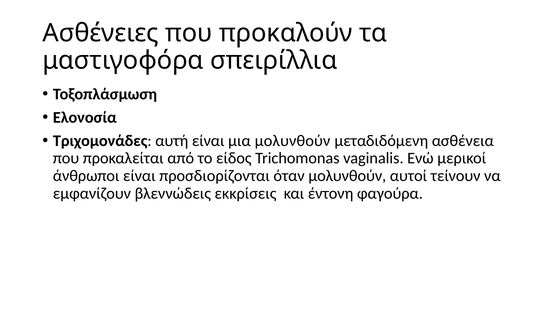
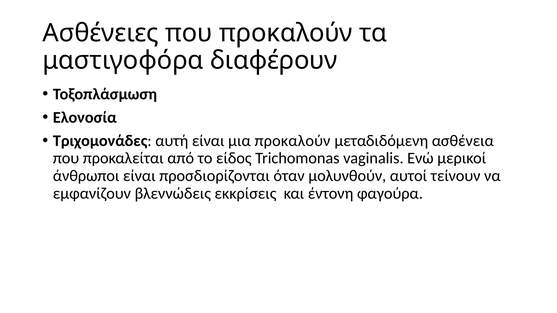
σπειρίλλια: σπειρίλλια -> διαφέρουν
μια μολυνθούν: μολυνθούν -> προκαλούν
